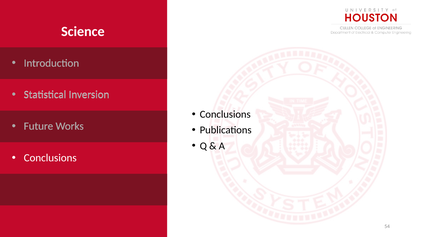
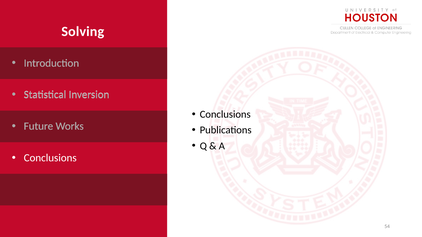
Science: Science -> Solving
